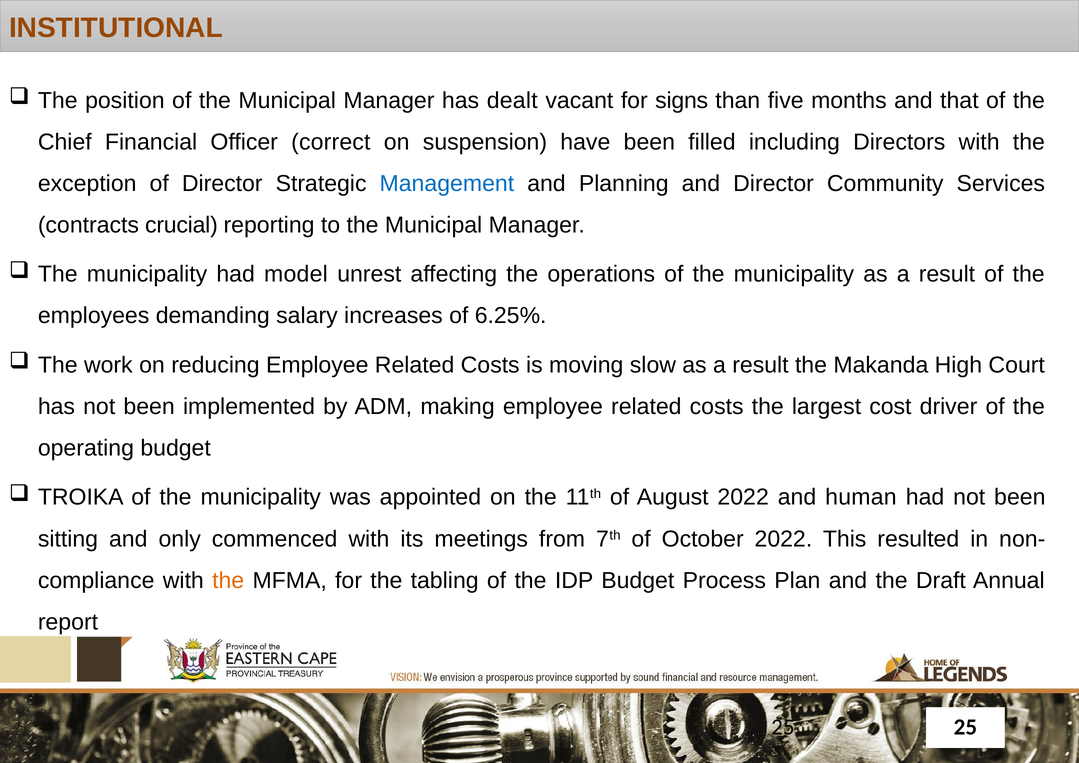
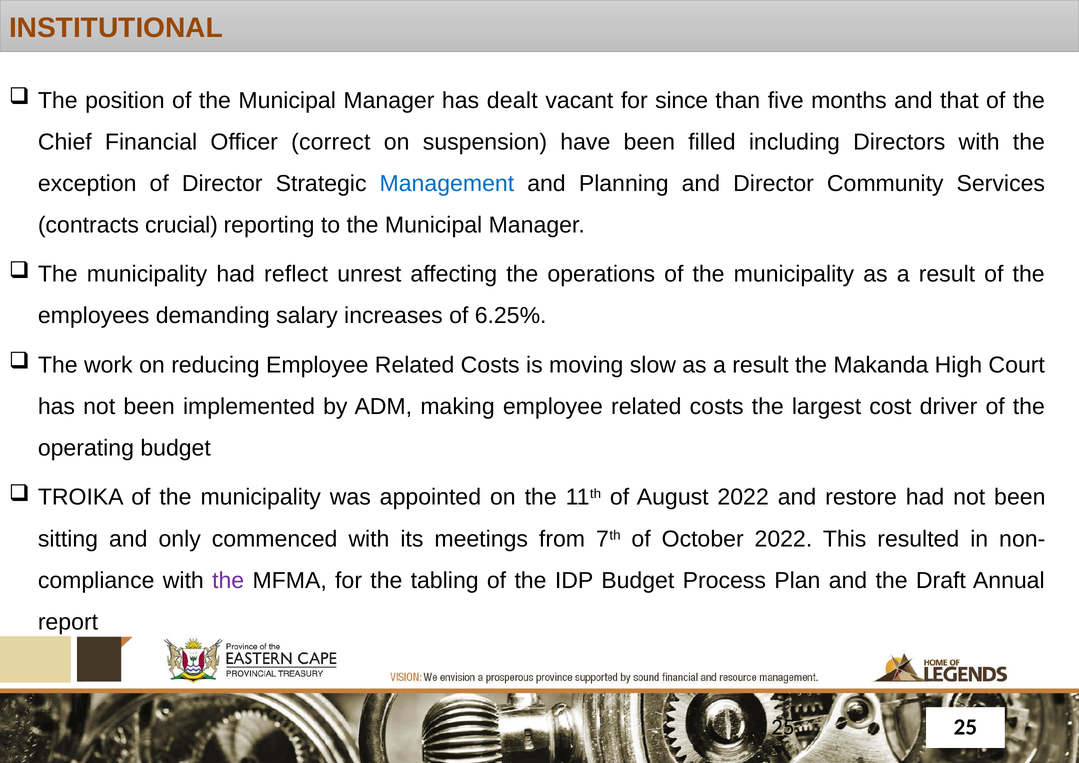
signs: signs -> since
model: model -> reflect
human: human -> restore
the at (228, 580) colour: orange -> purple
